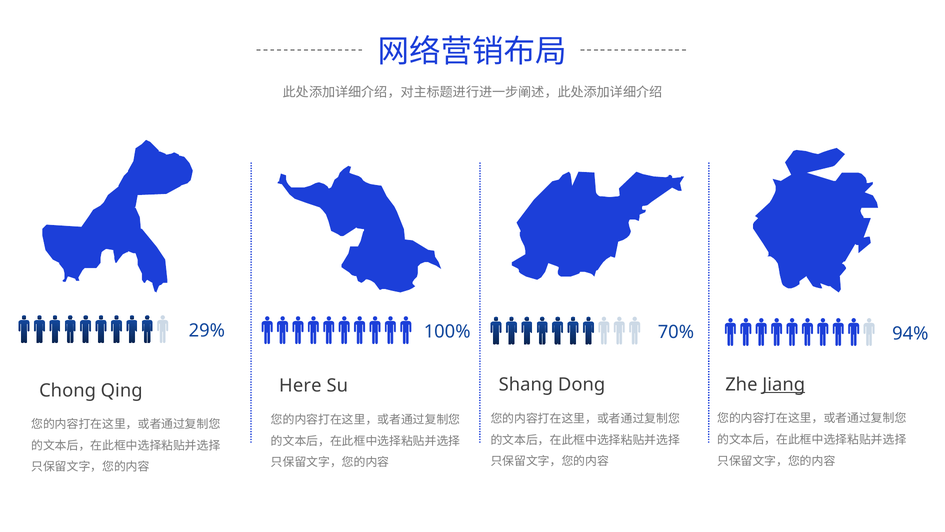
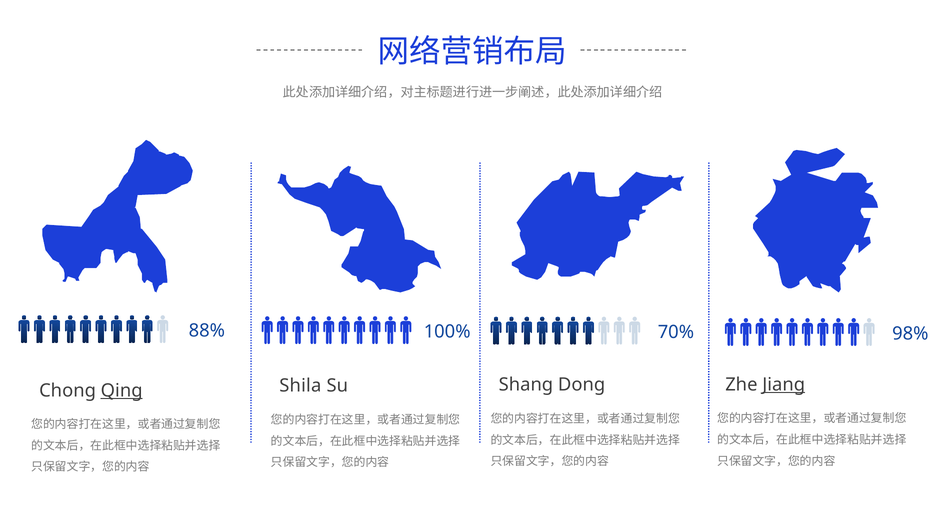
29%: 29% -> 88%
94%: 94% -> 98%
Here: Here -> Shila
Qing underline: none -> present
